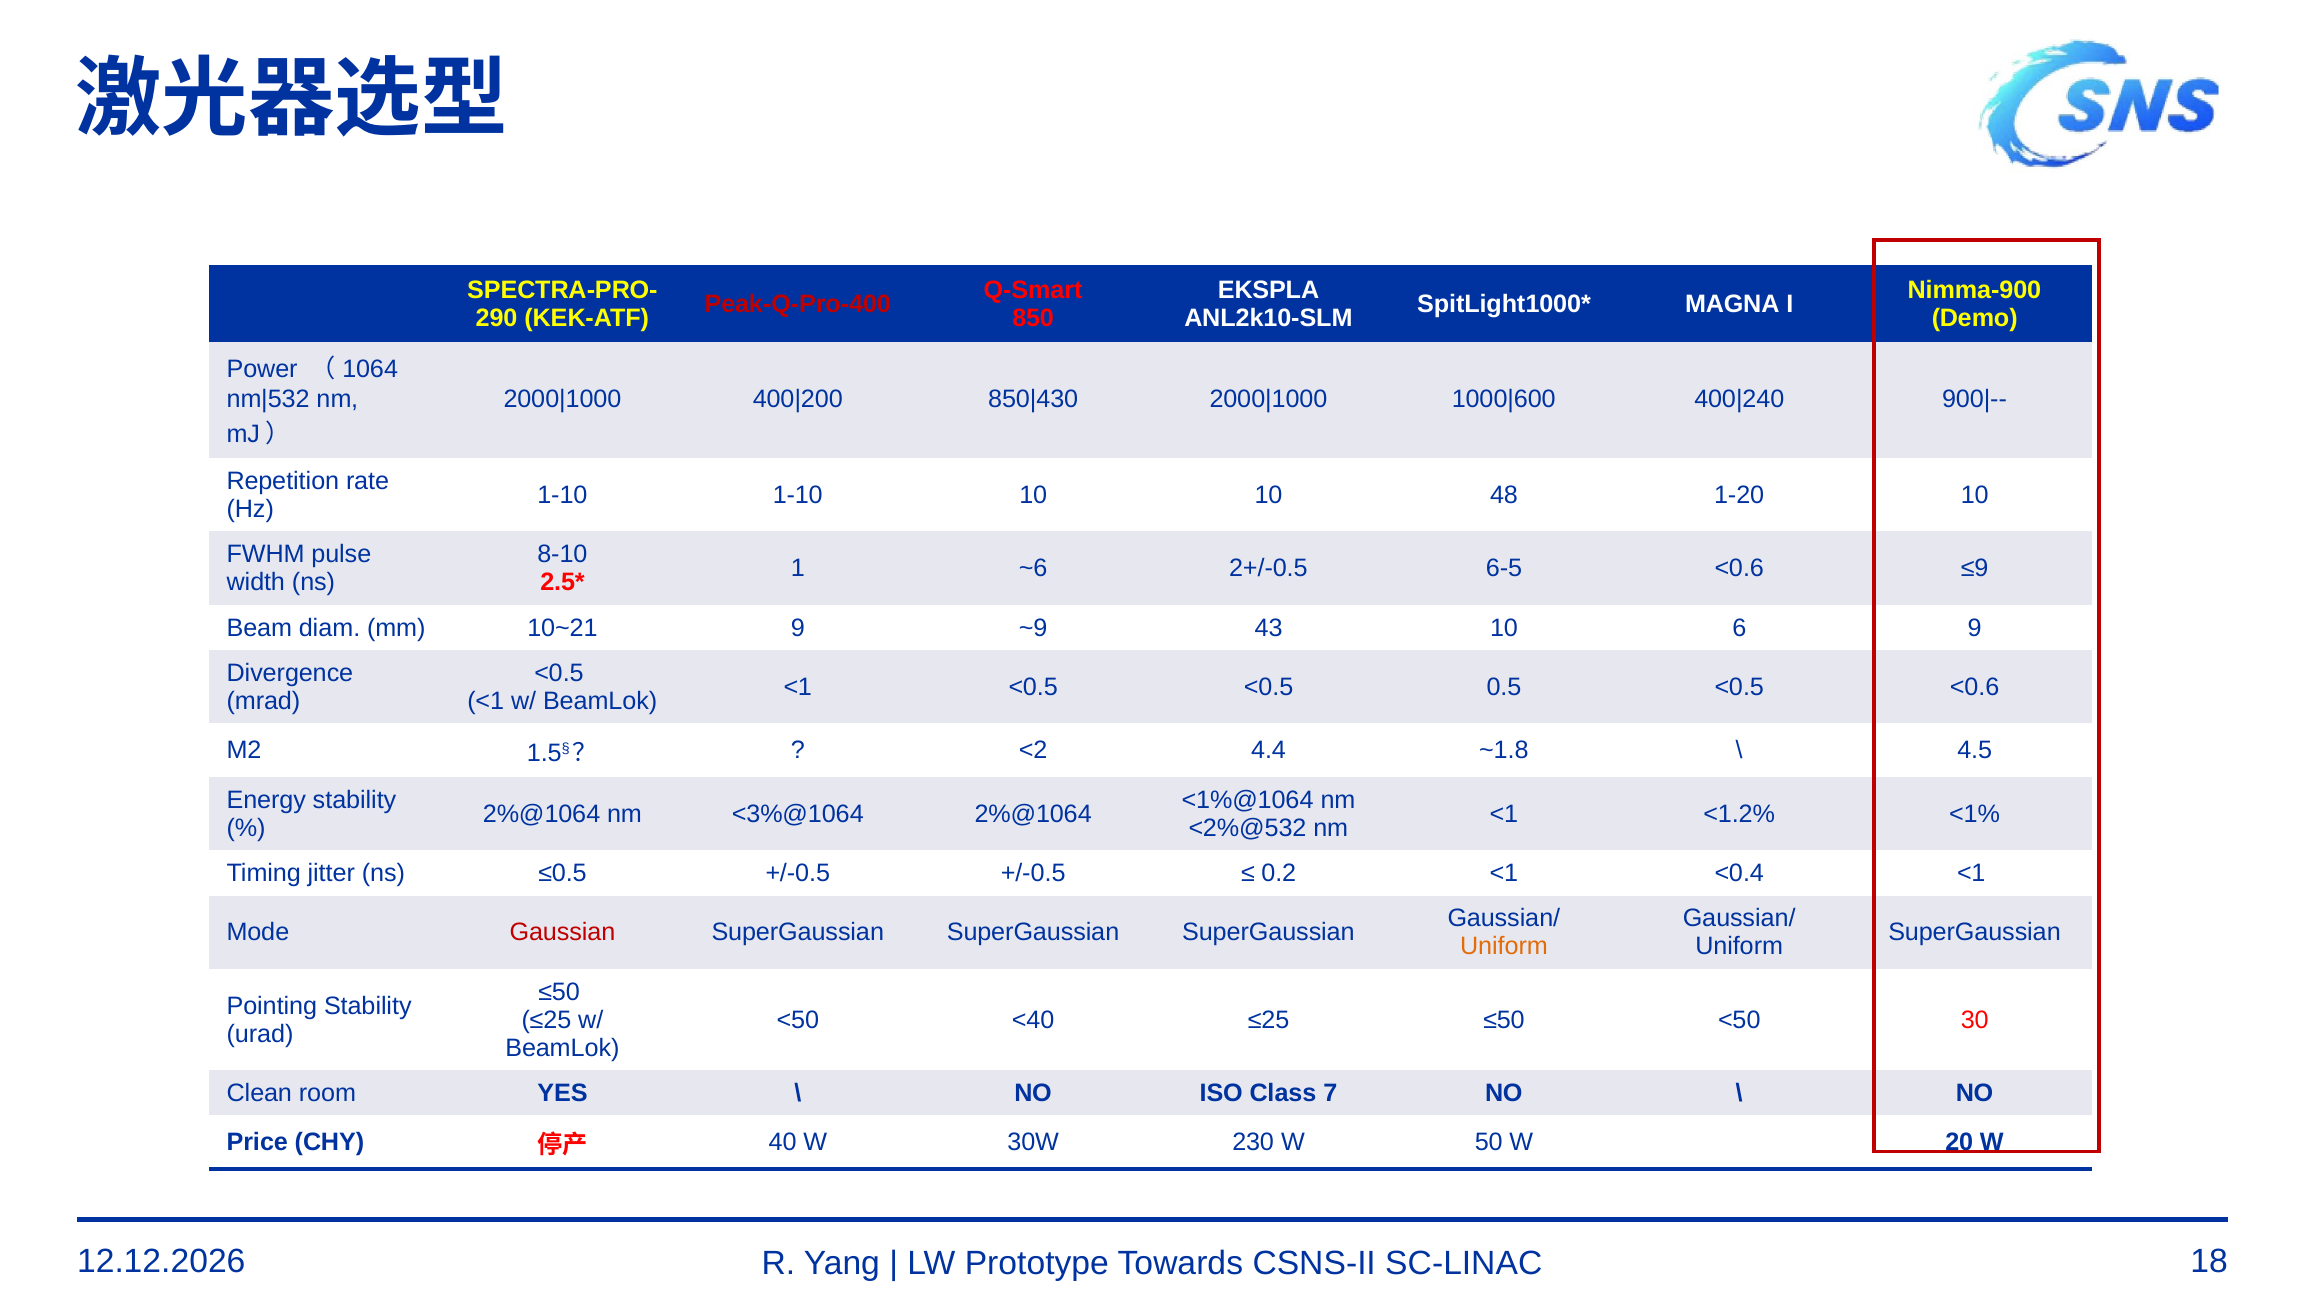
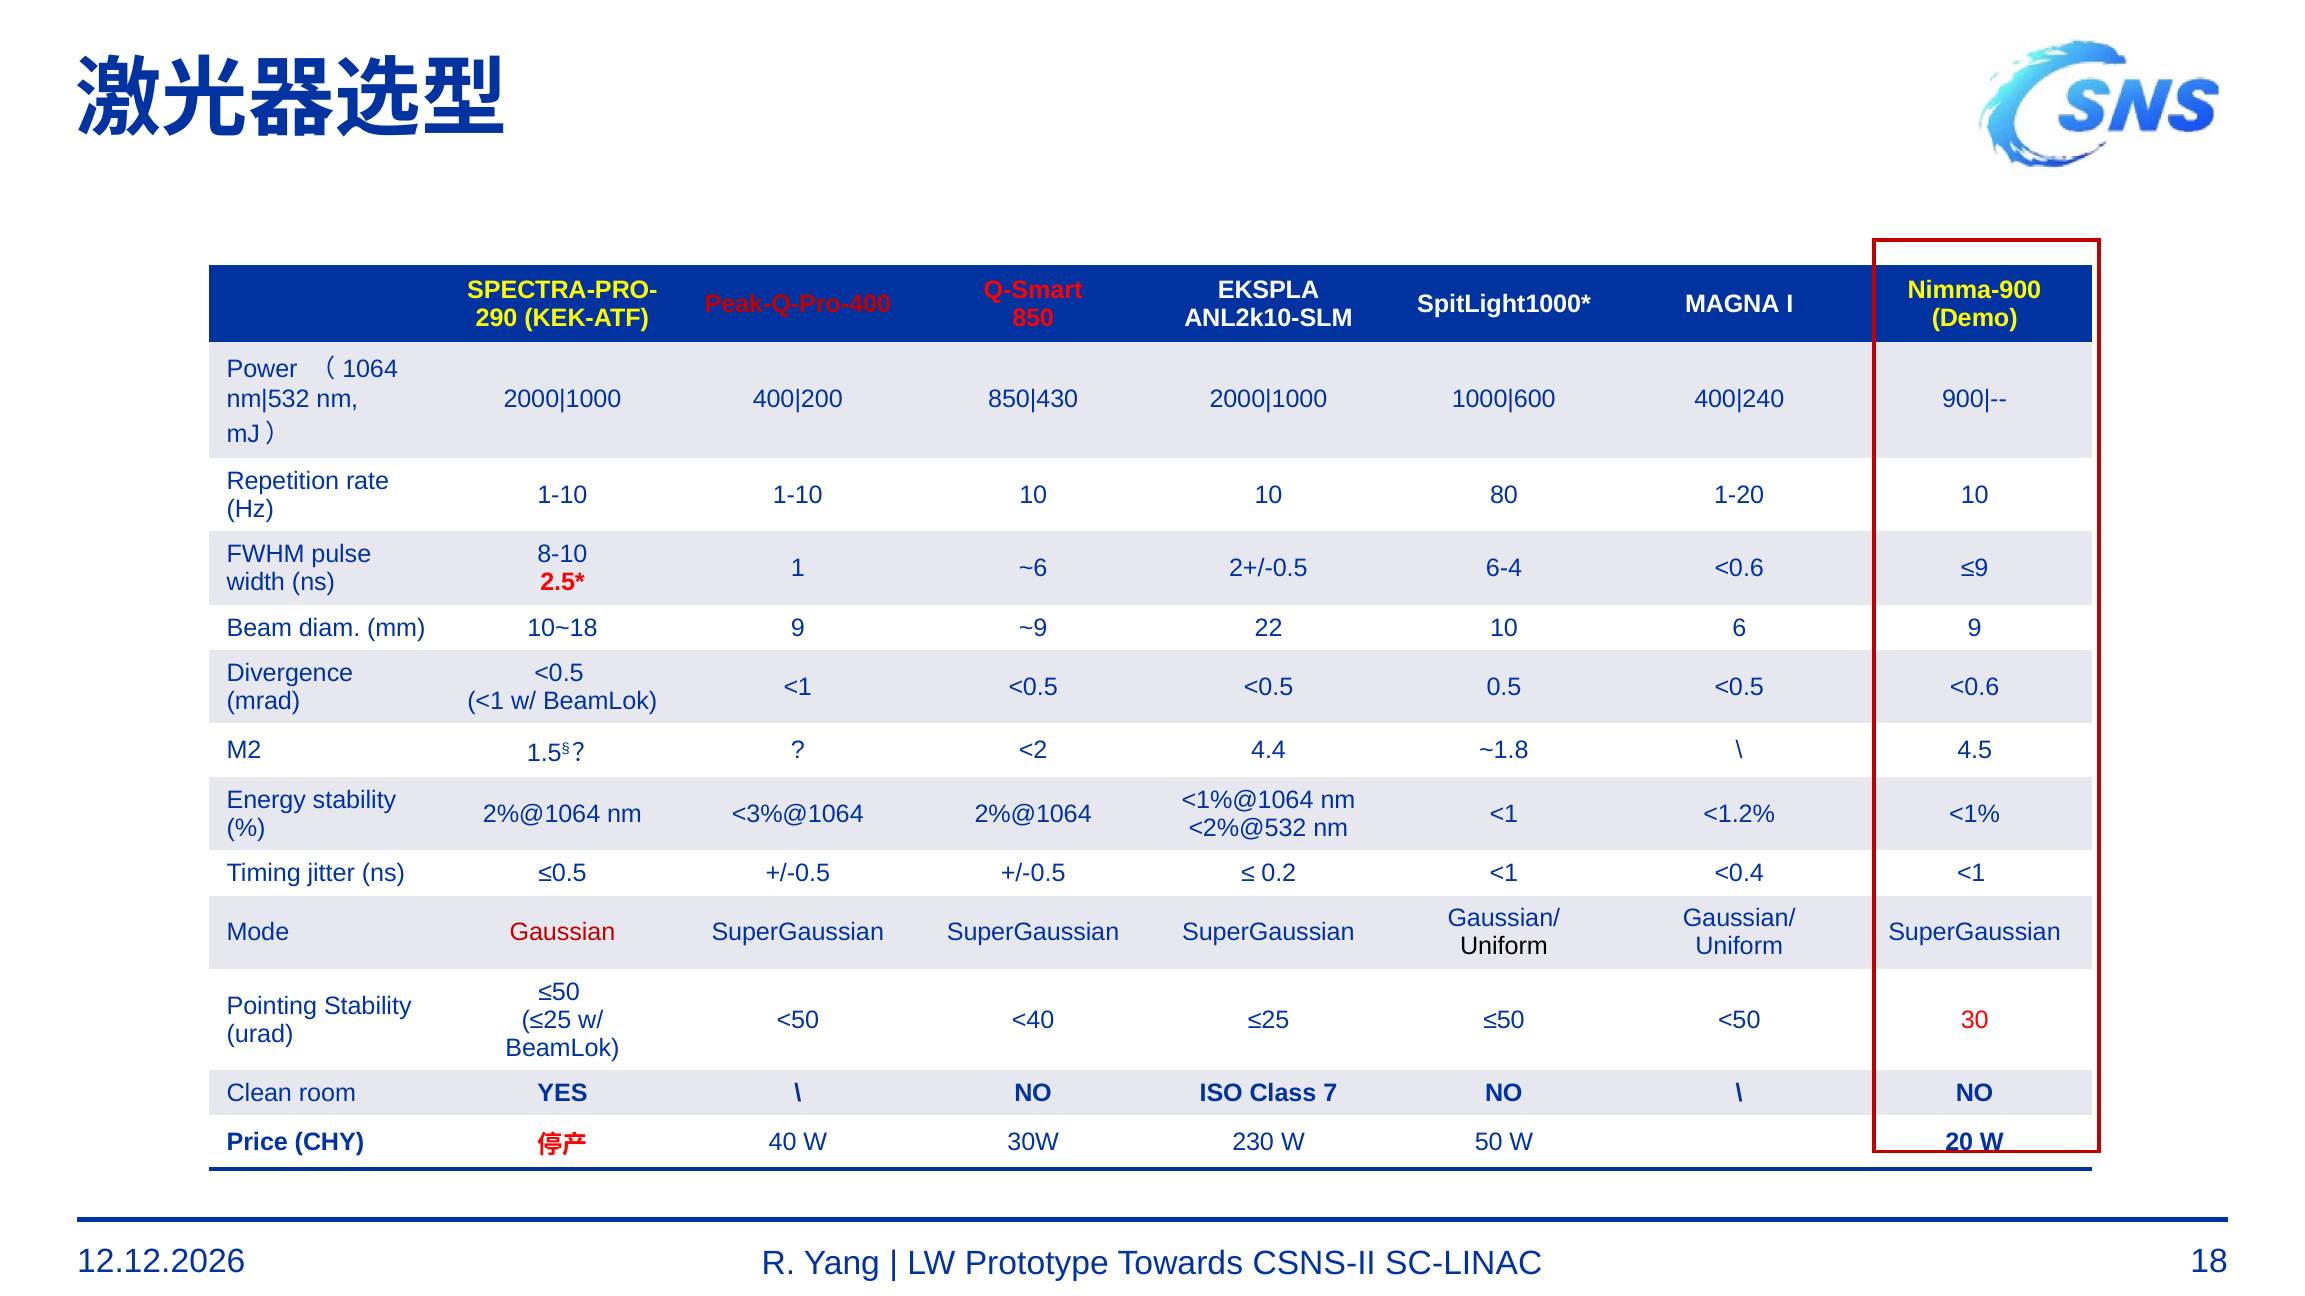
48: 48 -> 80
6-5: 6-5 -> 6-4
10~21: 10~21 -> 10~18
43: 43 -> 22
Uniform at (1504, 947) colour: orange -> black
